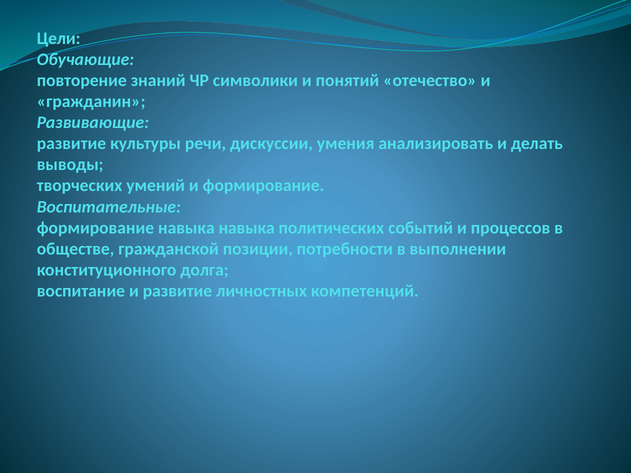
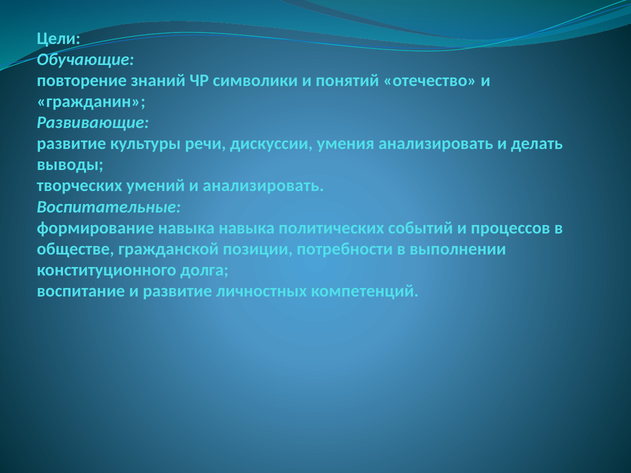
и формирование: формирование -> анализировать
